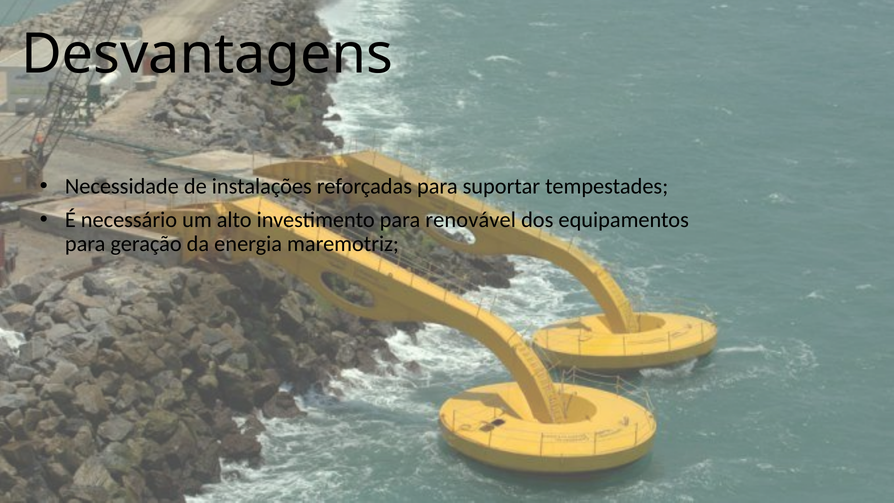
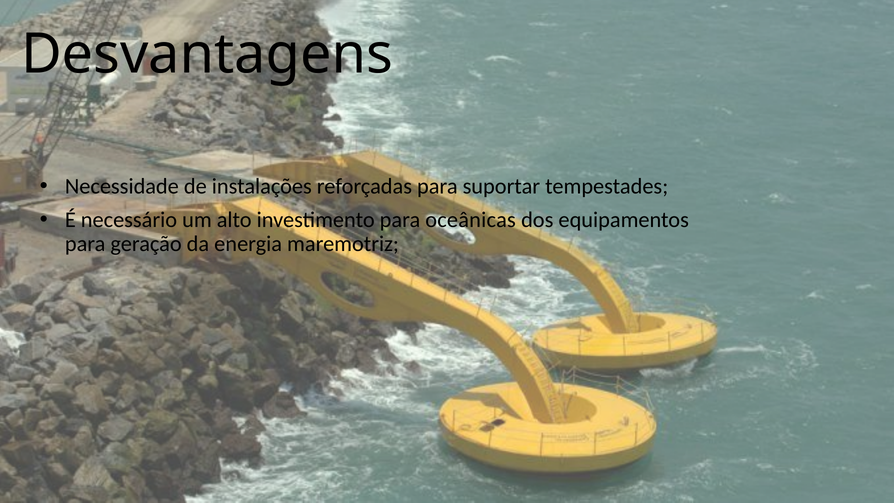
renovável: renovável -> oceânicas
